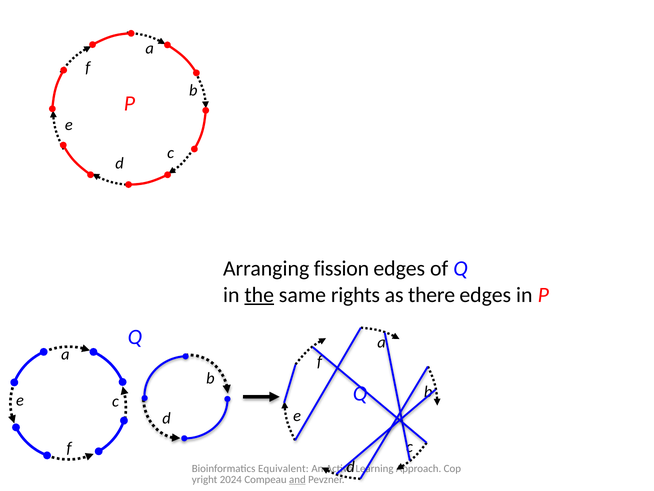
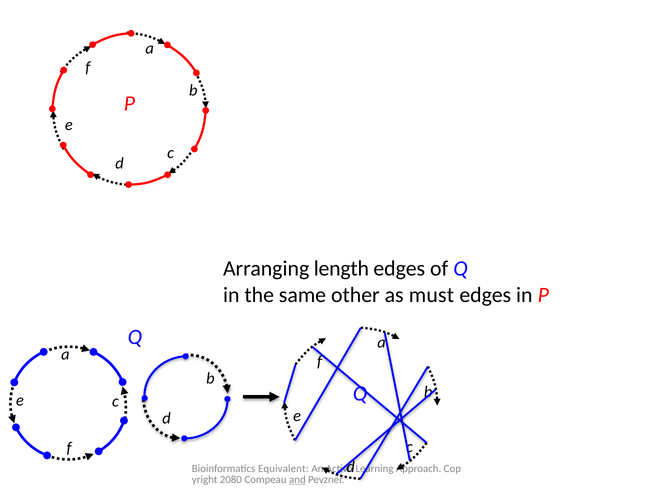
fission: fission -> length
the underline: present -> none
rights: rights -> other
there: there -> must
2024: 2024 -> 2080
